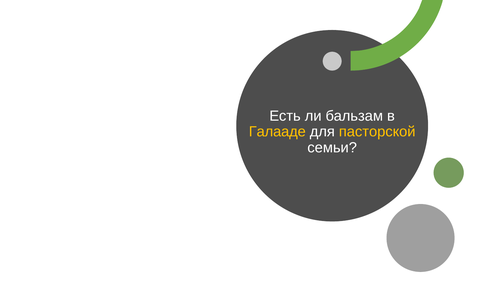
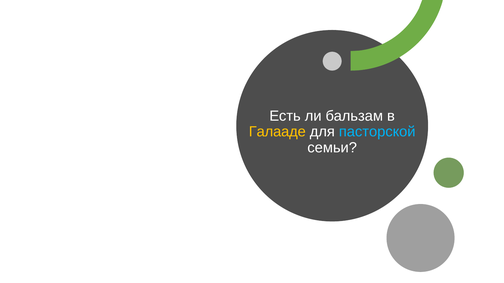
пасторской colour: yellow -> light blue
